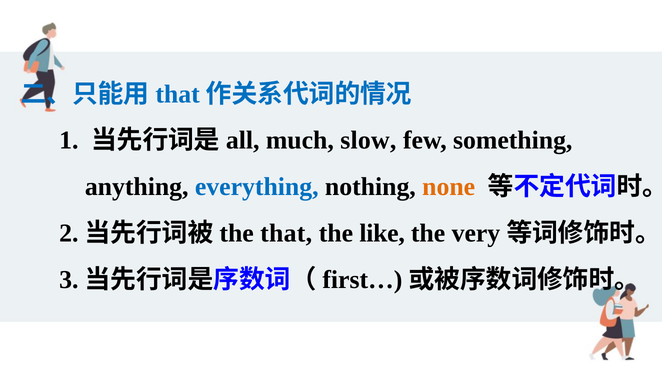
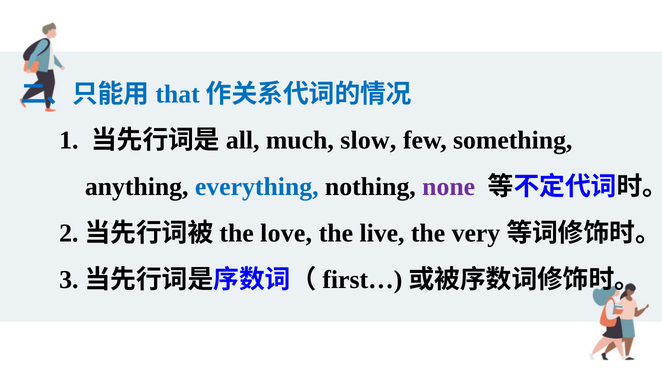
none colour: orange -> purple
the that: that -> love
like: like -> live
